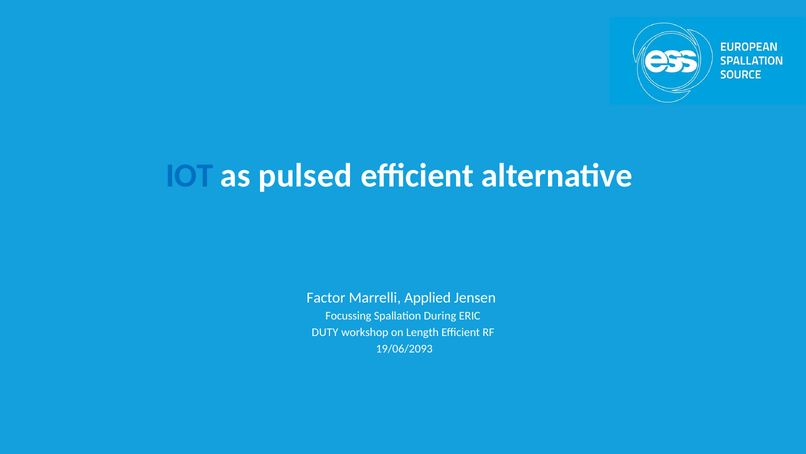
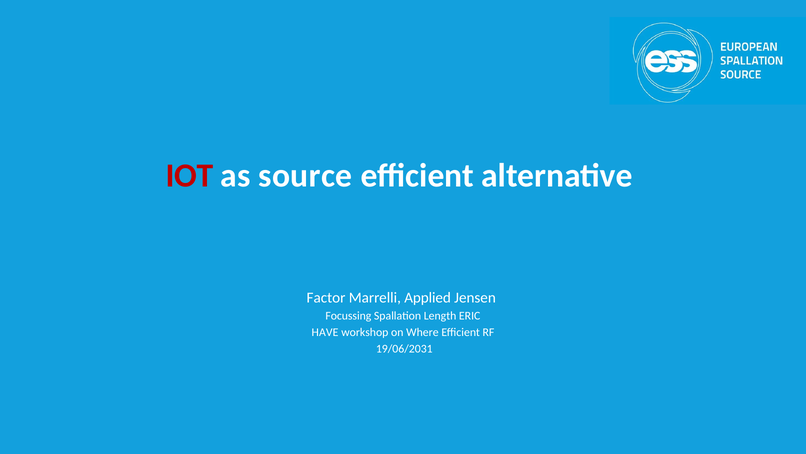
IOT colour: blue -> red
pulsed: pulsed -> source
During: During -> Length
DUTY: DUTY -> HAVE
Length: Length -> Where
19/06/2093: 19/06/2093 -> 19/06/2031
